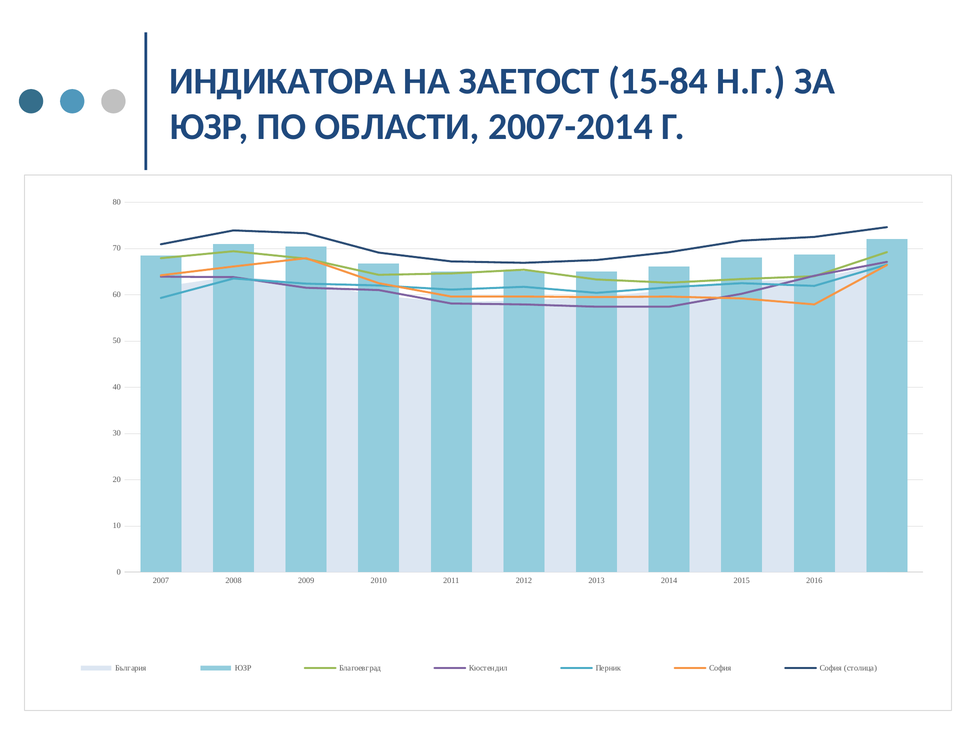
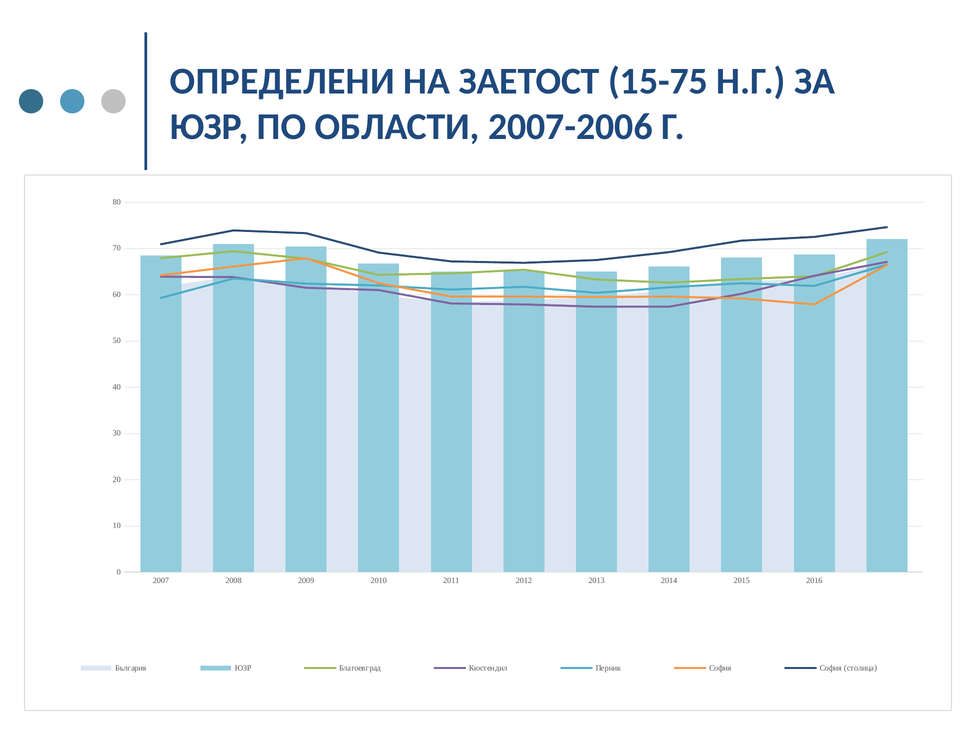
ИНДИКАТОРА: ИНДИКАТОРА -> ОПРЕДЕЛЕНИ
15-84: 15-84 -> 15-75
2007-2014: 2007-2014 -> 2007-2006
